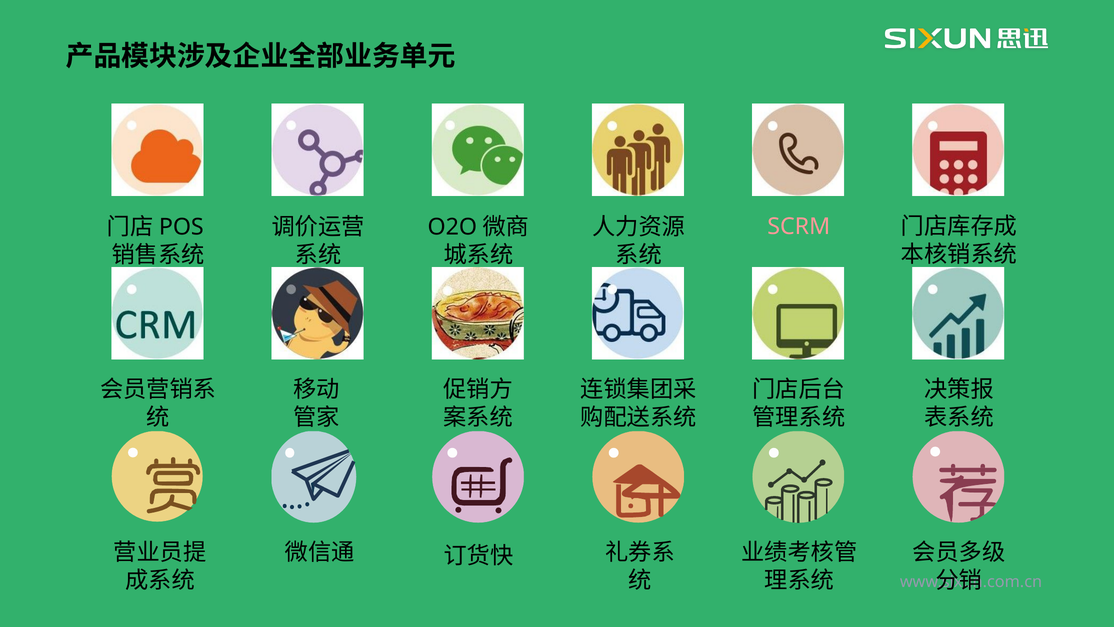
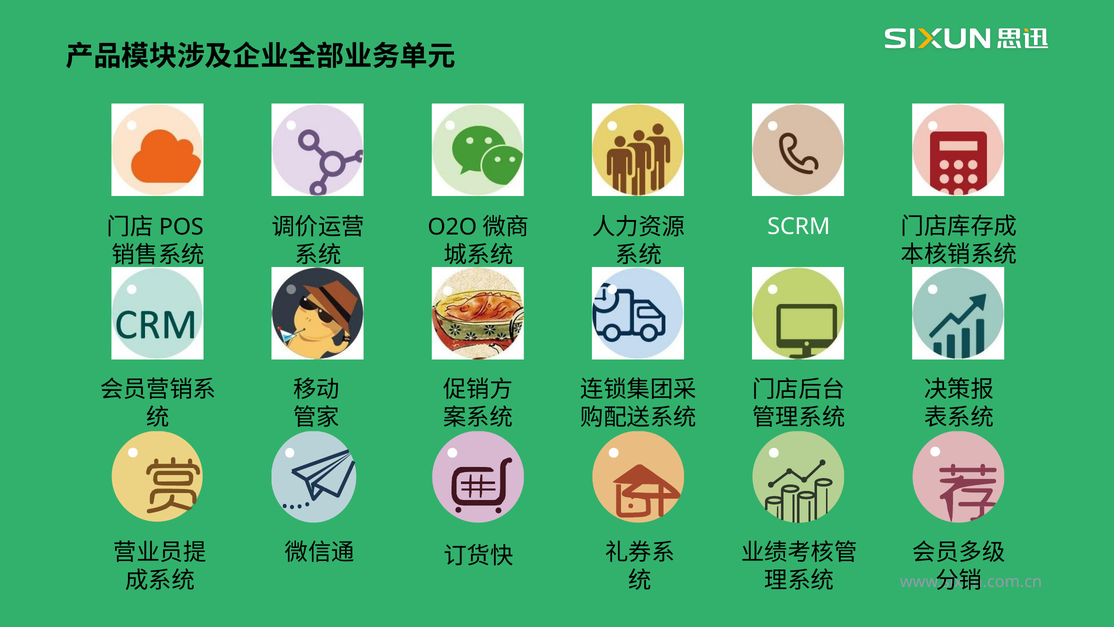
SCRM colour: pink -> white
